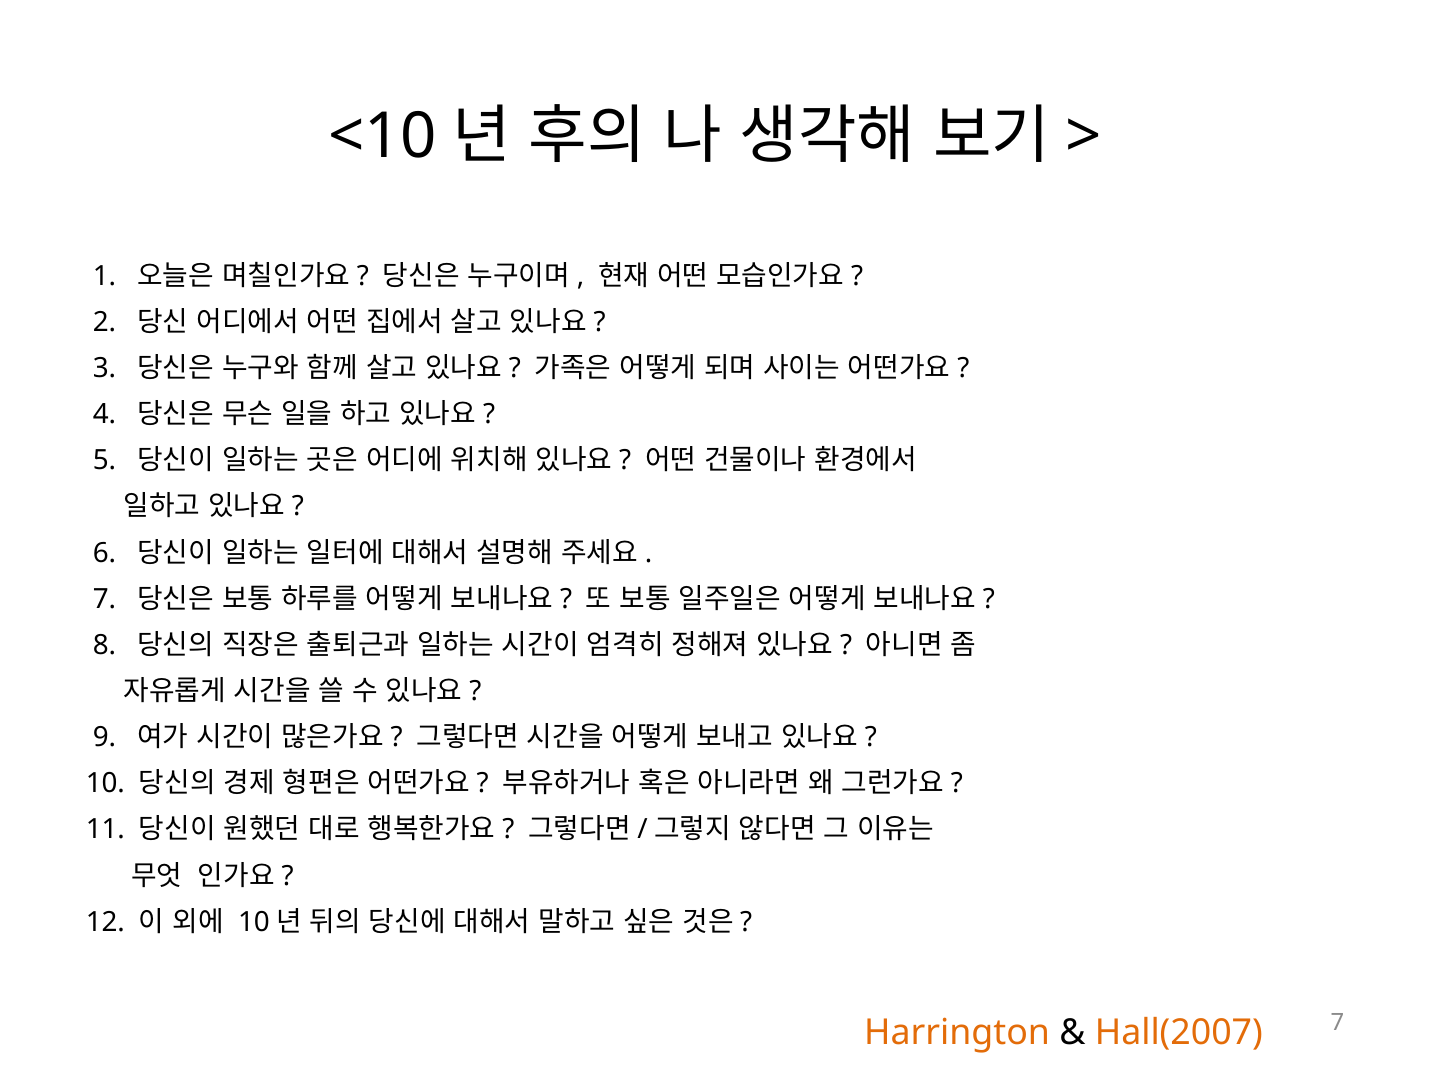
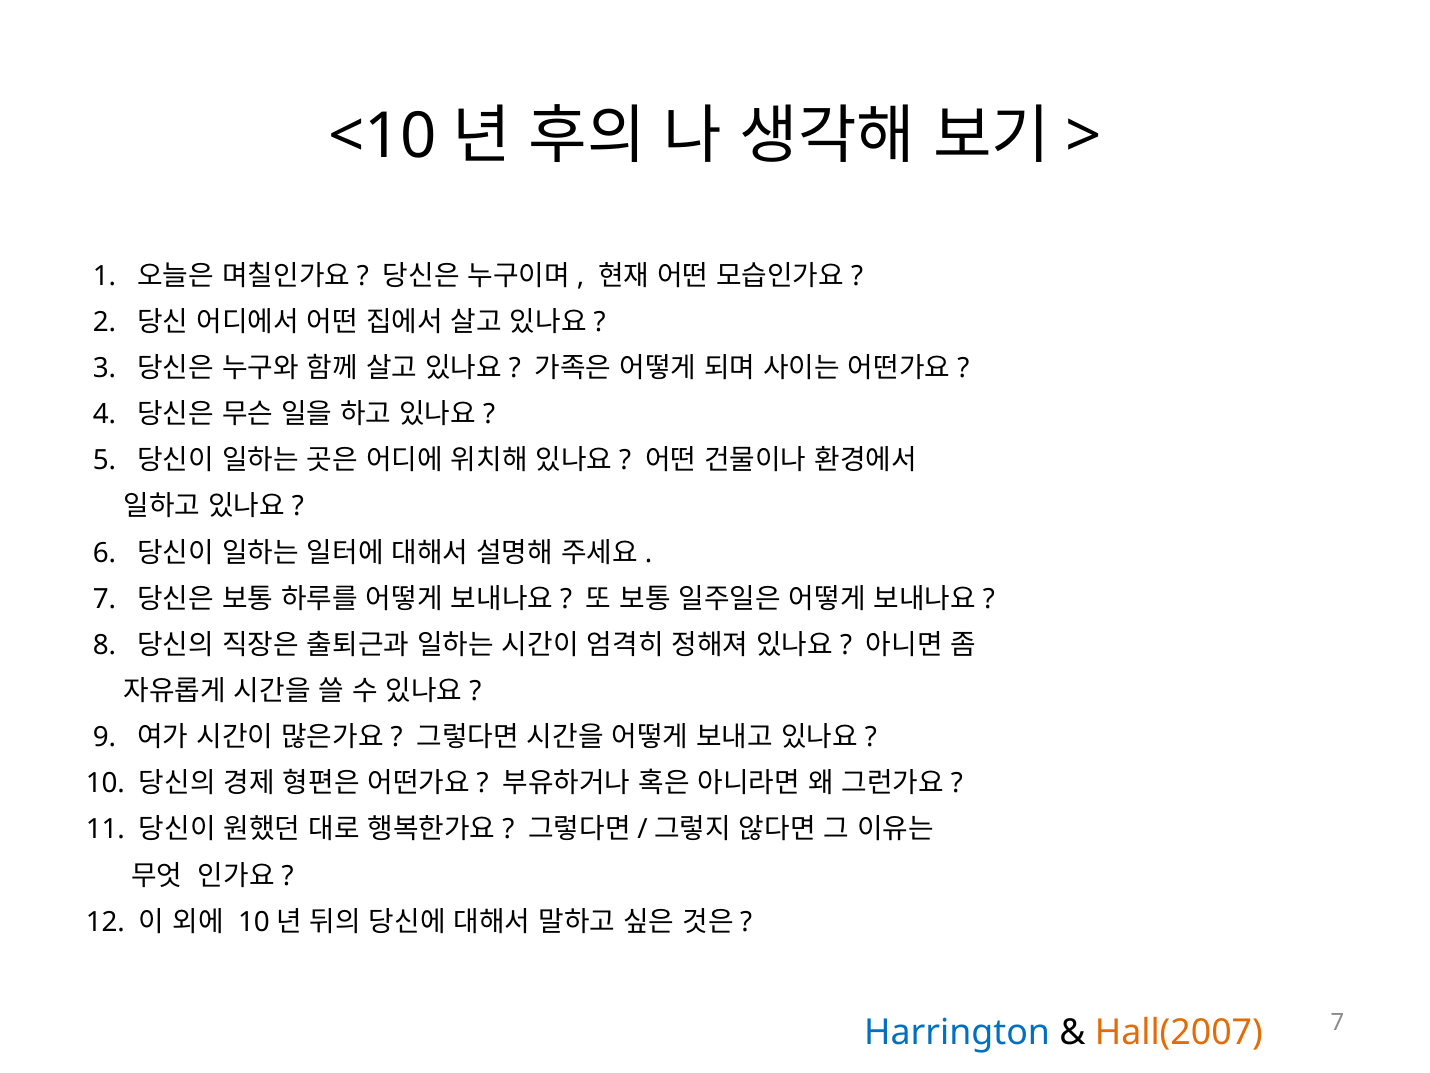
Harrington colour: orange -> blue
